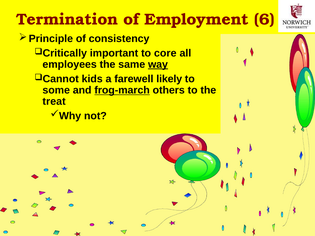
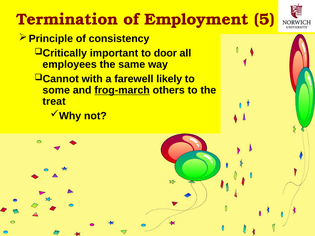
6: 6 -> 5
core: core -> door
way underline: present -> none
kids: kids -> with
